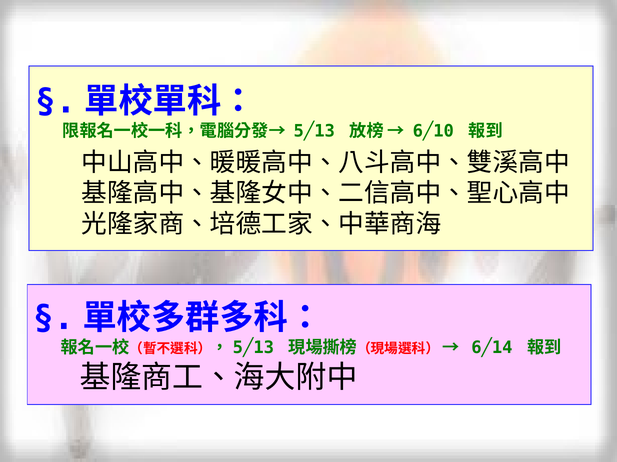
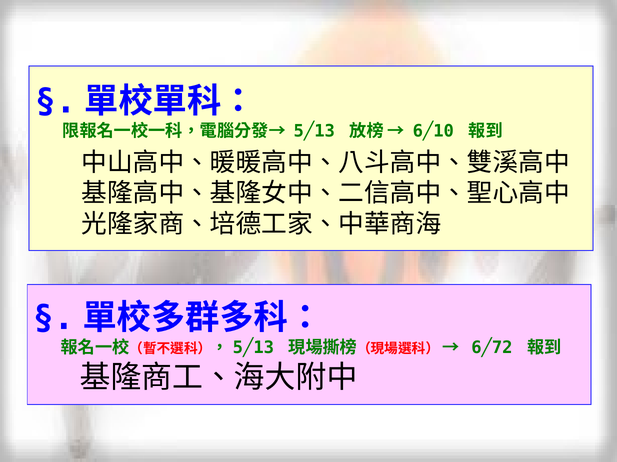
6╱14: 6╱14 -> 6╱72
